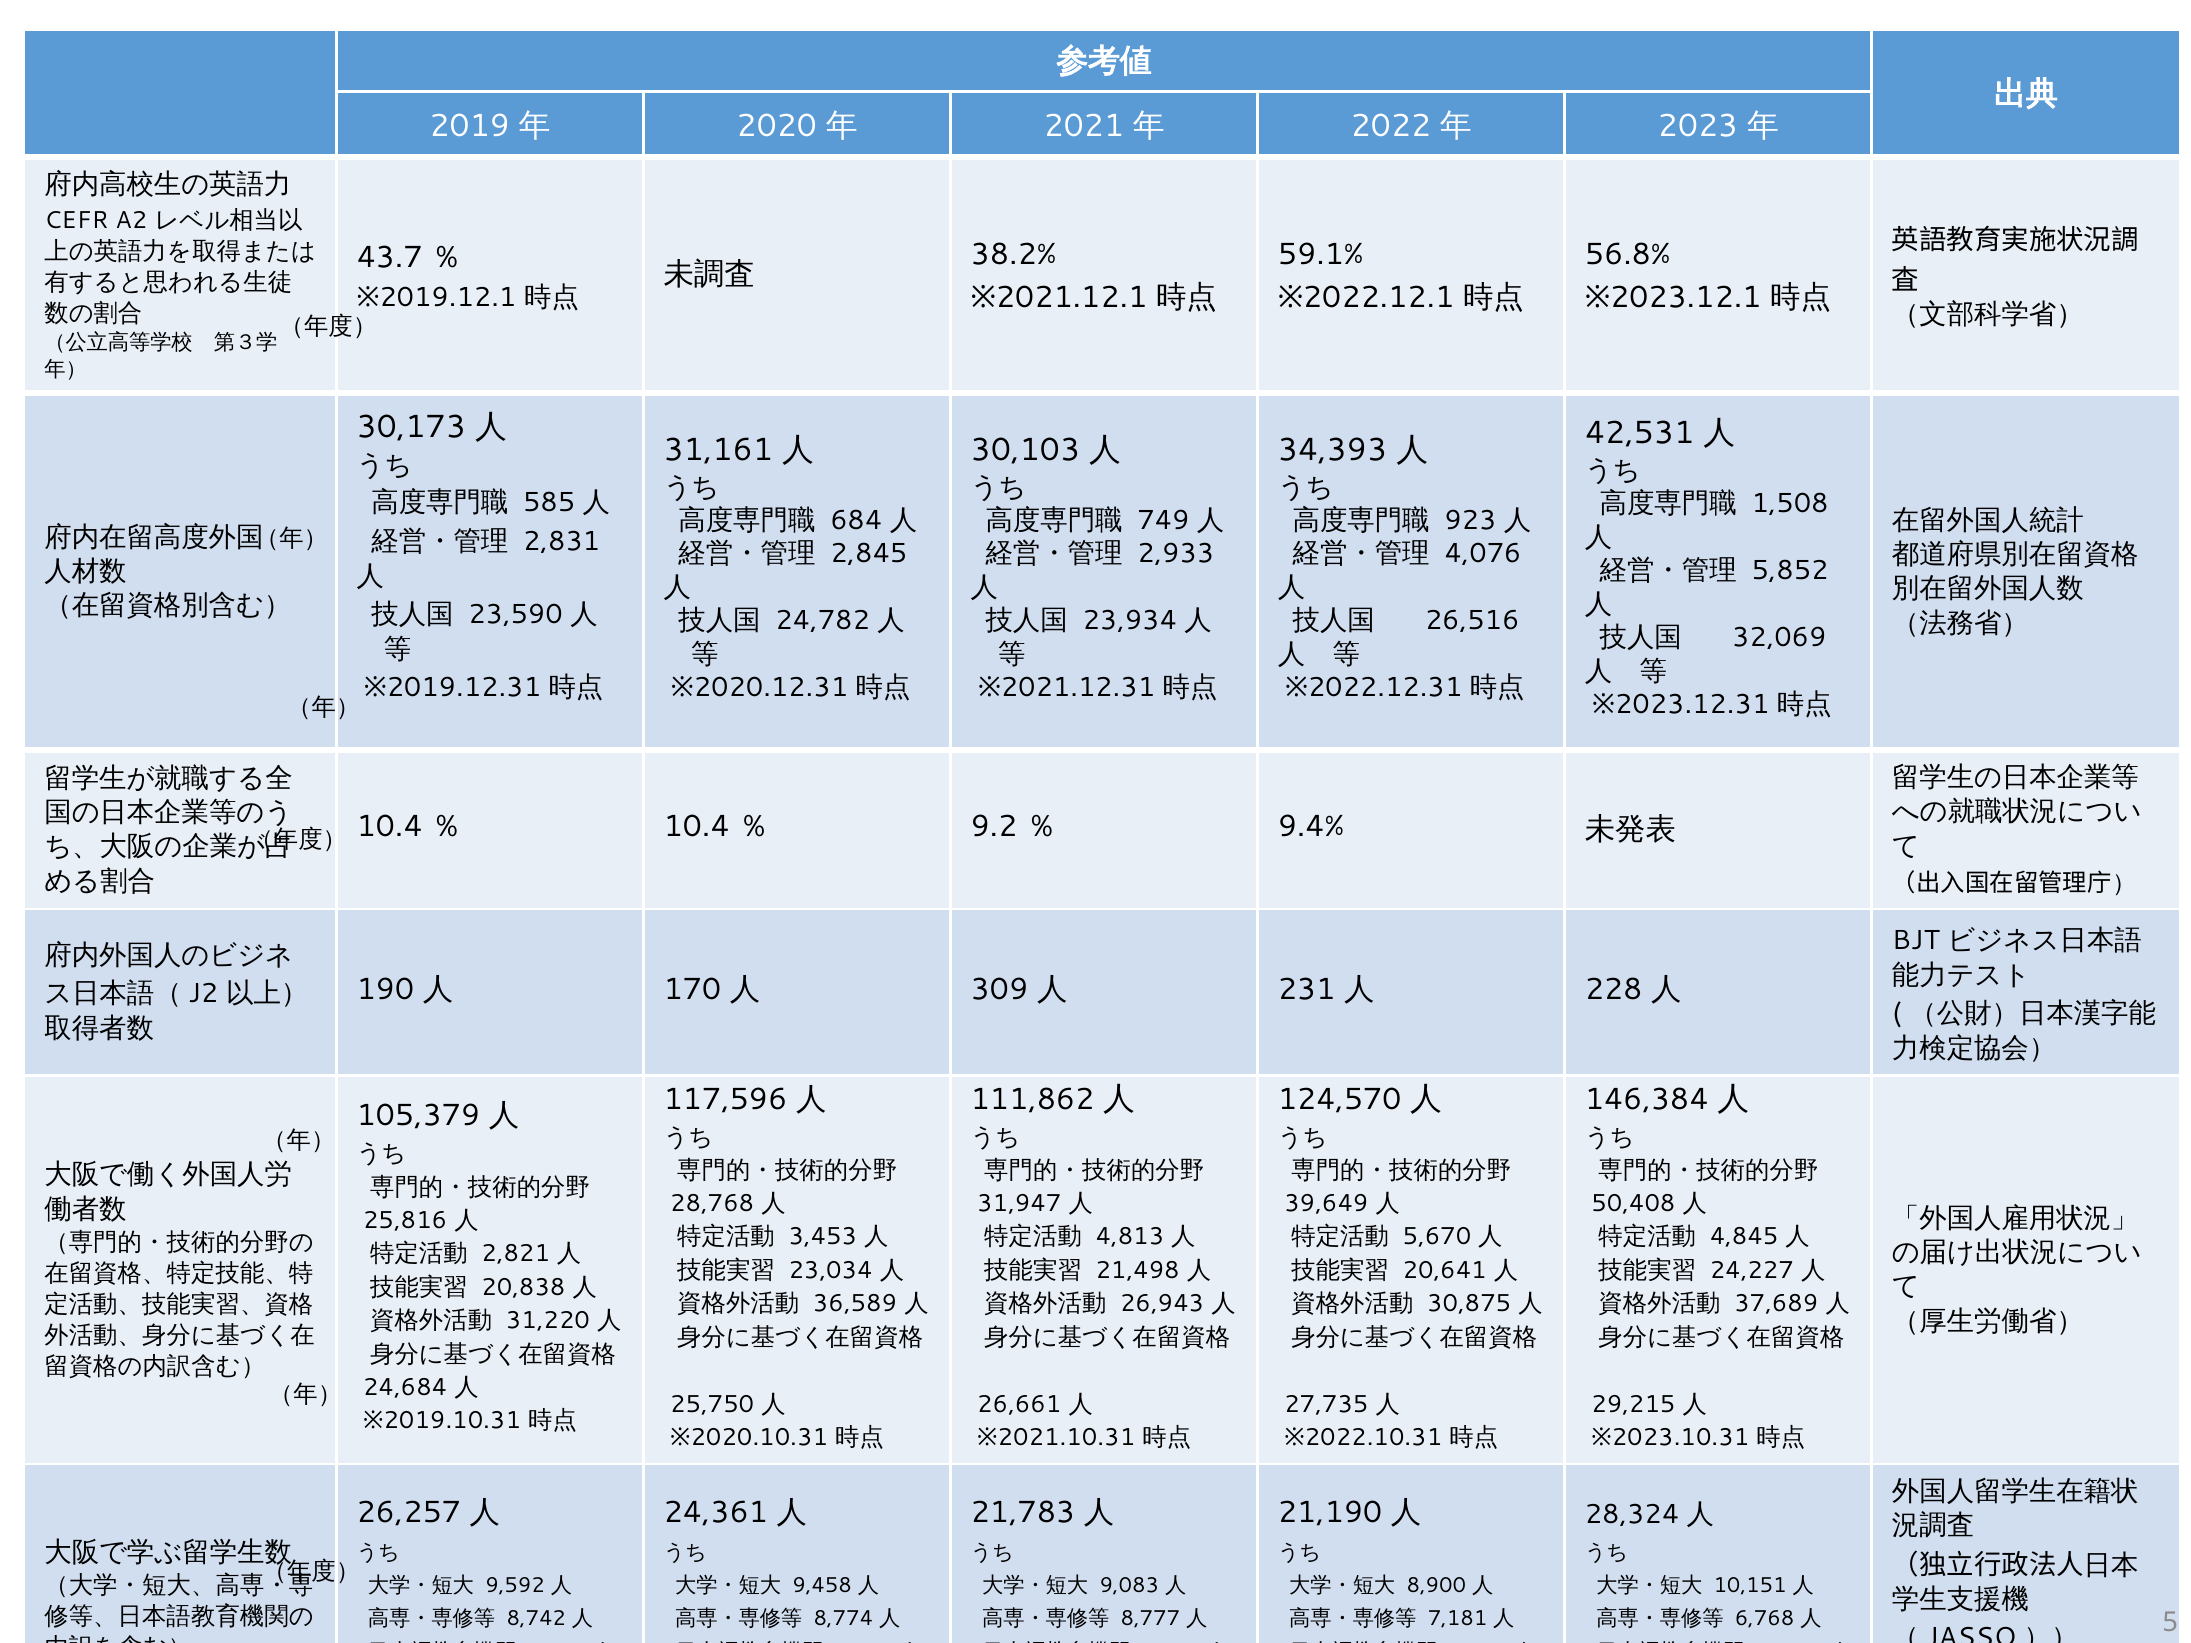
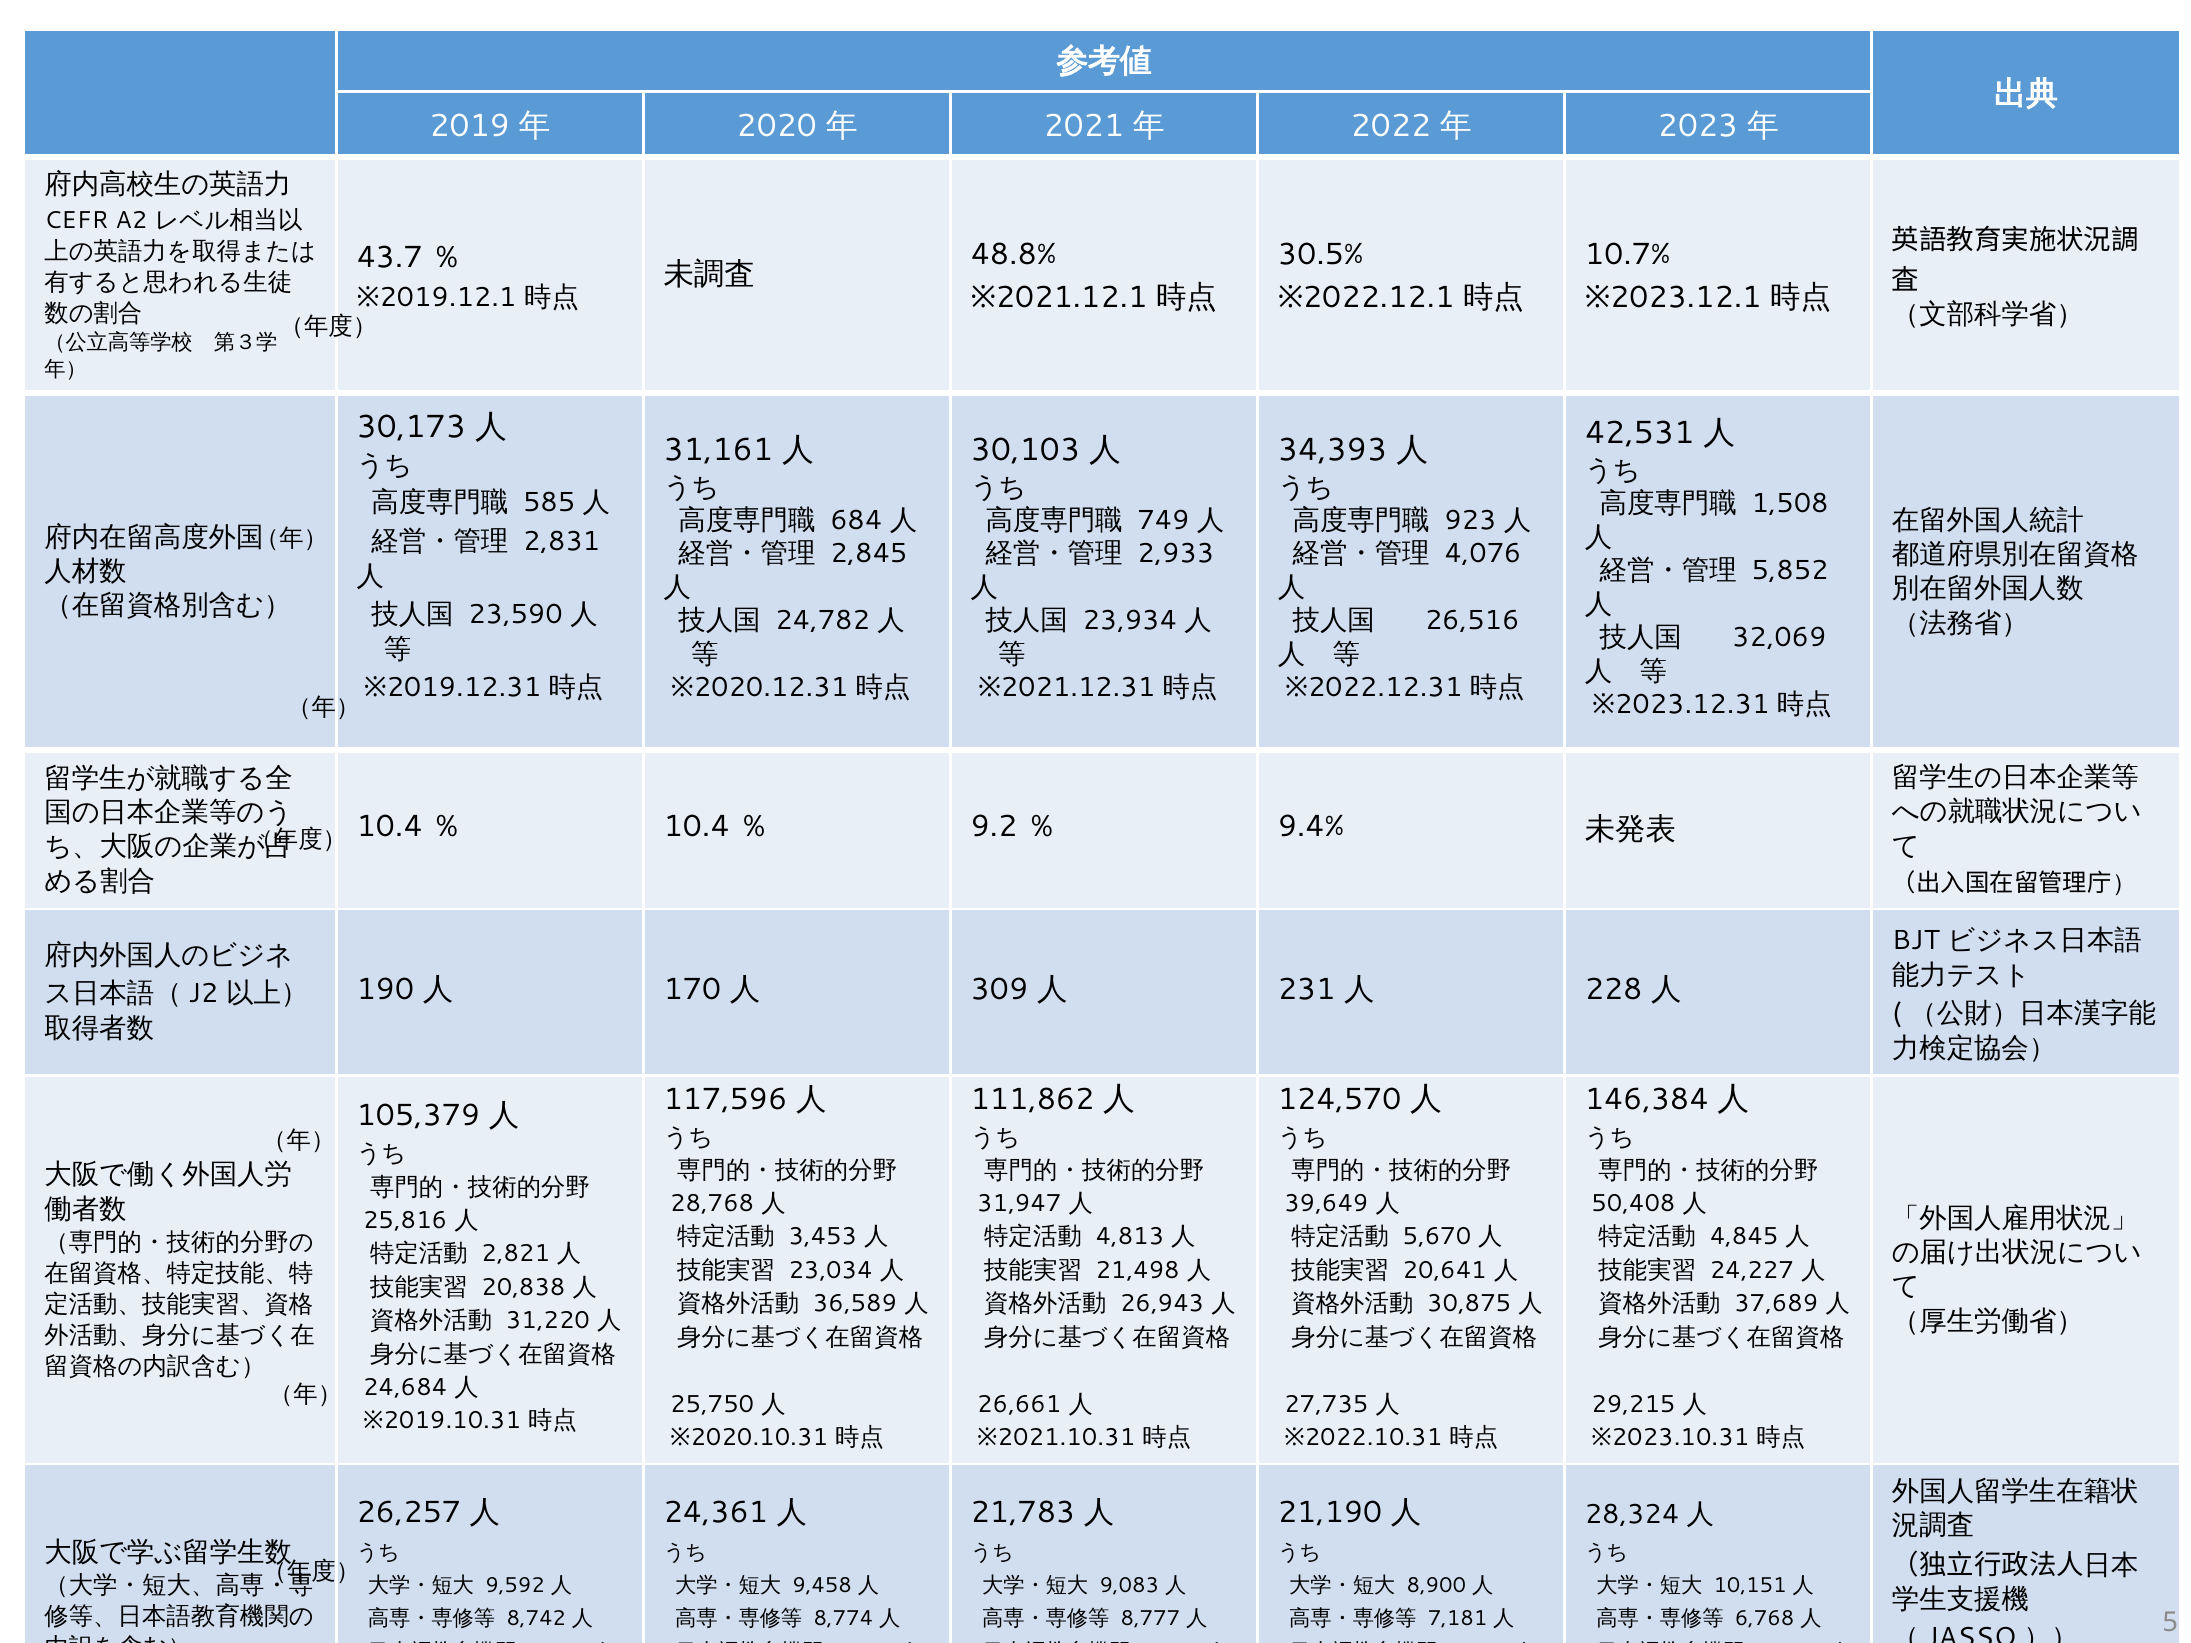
38.2%: 38.2% -> 48.8%
59.1%: 59.1% -> 30.5%
56.8%: 56.8% -> 10.7%
